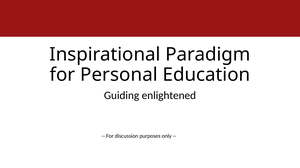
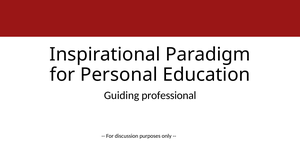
enlightened: enlightened -> professional
